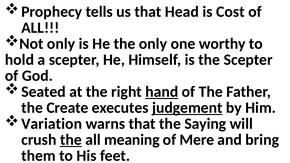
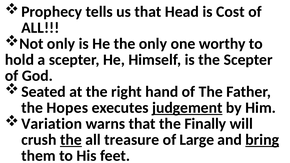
hand underline: present -> none
Create: Create -> Hopes
Saying: Saying -> Finally
meaning: meaning -> treasure
Mere: Mere -> Large
bring underline: none -> present
